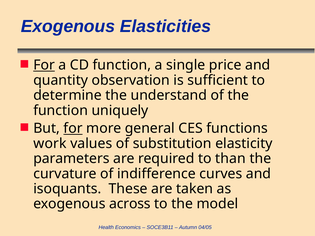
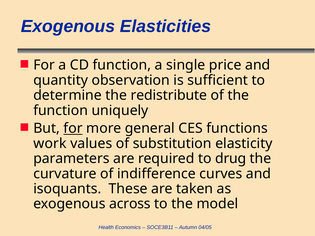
For at (44, 65) underline: present -> none
understand: understand -> redistribute
than: than -> drug
